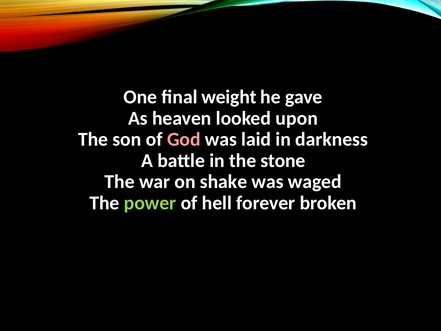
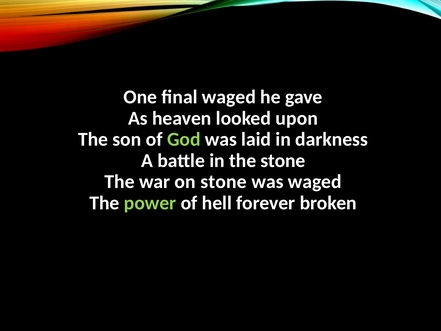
final weight: weight -> waged
God colour: pink -> light green
on shake: shake -> stone
